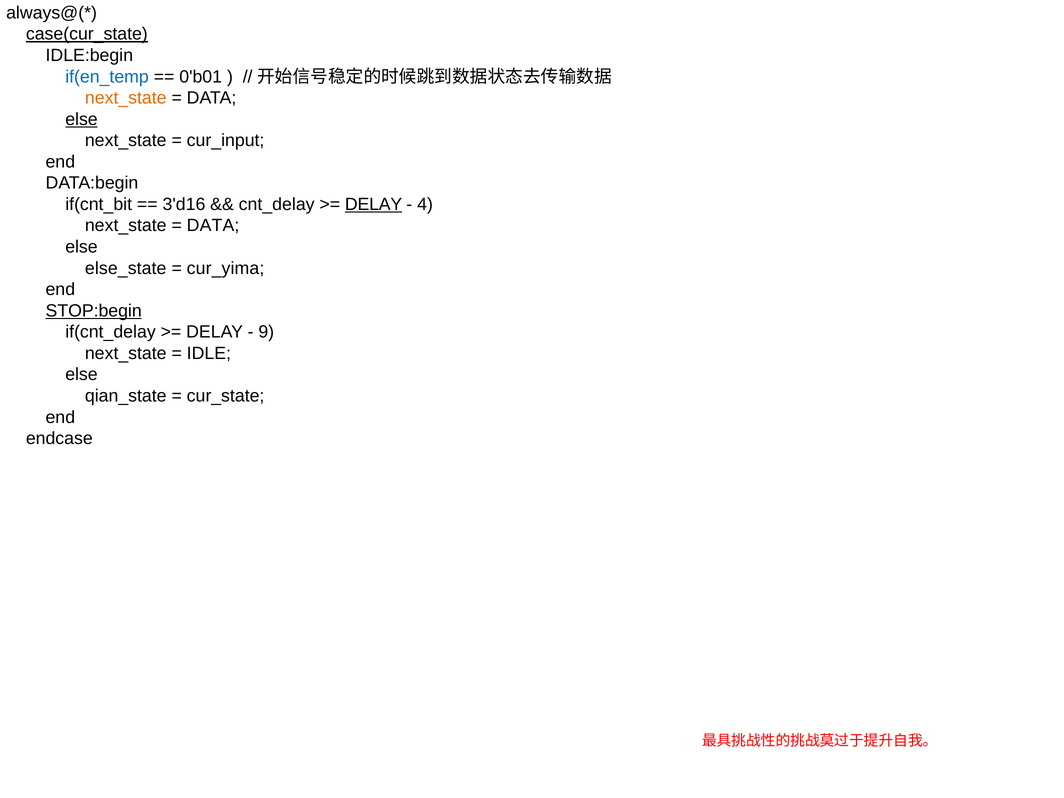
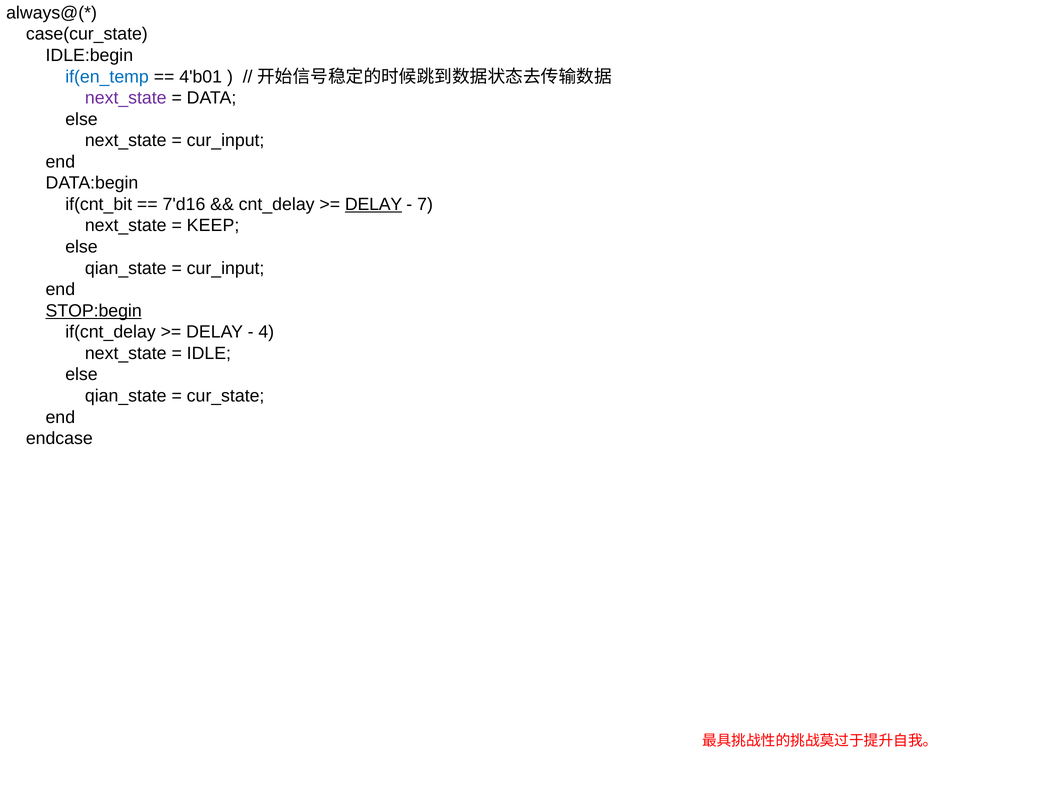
case(cur_state underline: present -> none
0'b01: 0'b01 -> 4'b01
next_state at (126, 98) colour: orange -> purple
else at (82, 119) underline: present -> none
3'd16: 3'd16 -> 7'd16
4: 4 -> 7
DATA at (213, 226): DATA -> KEEP
else_state at (126, 268): else_state -> qian_state
cur_yima at (226, 268): cur_yima -> cur_input
9: 9 -> 4
